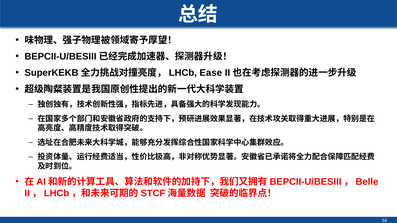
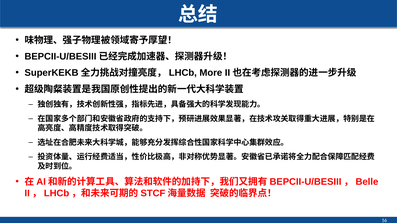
Ease: Ease -> More
